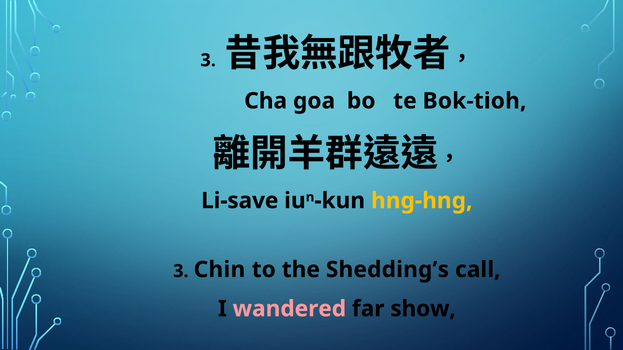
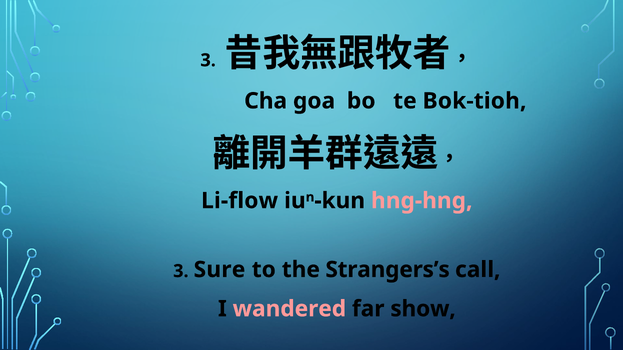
Li-save: Li-save -> Li-flow
hng-hng colour: yellow -> pink
Chin: Chin -> Sure
Shedding’s: Shedding’s -> Strangers’s
